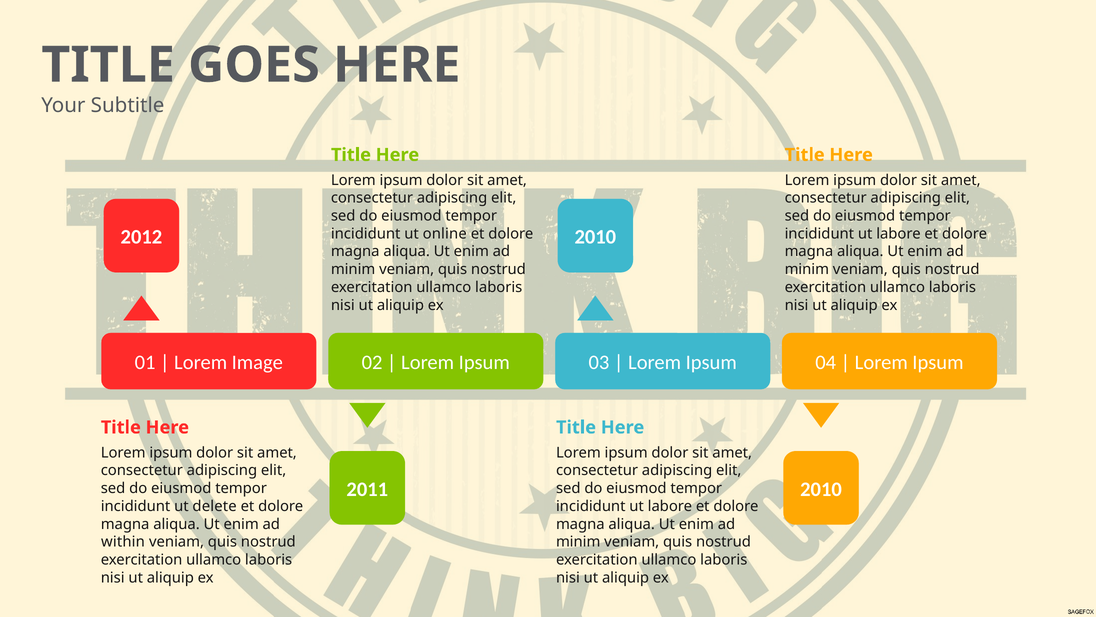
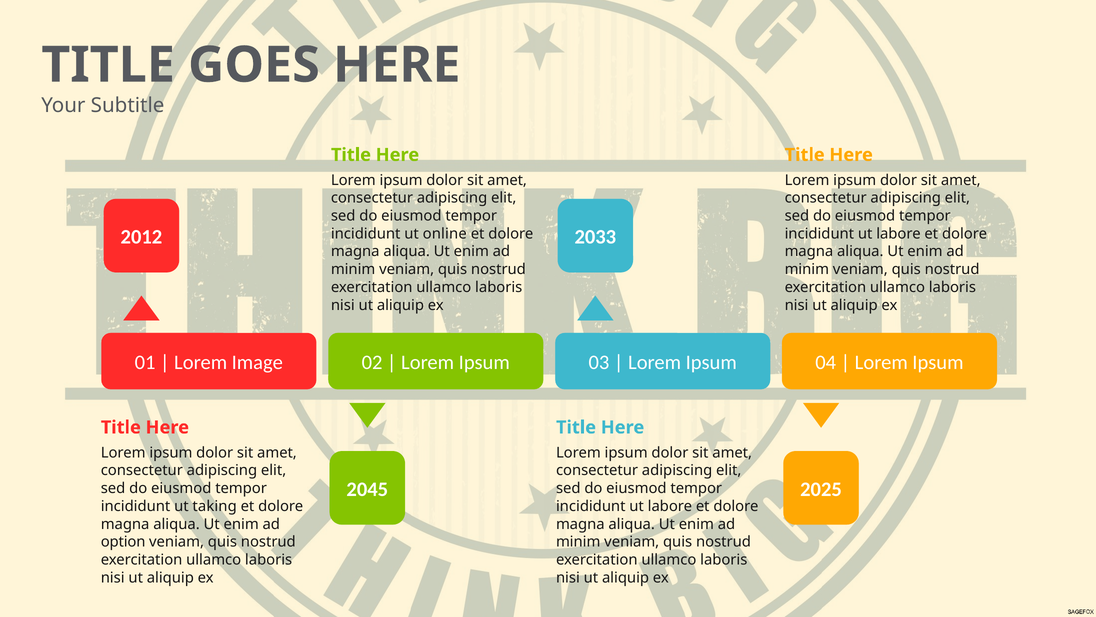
2010 at (595, 237): 2010 -> 2033
2011: 2011 -> 2045
2010 at (821, 489): 2010 -> 2025
delete: delete -> taking
within: within -> option
